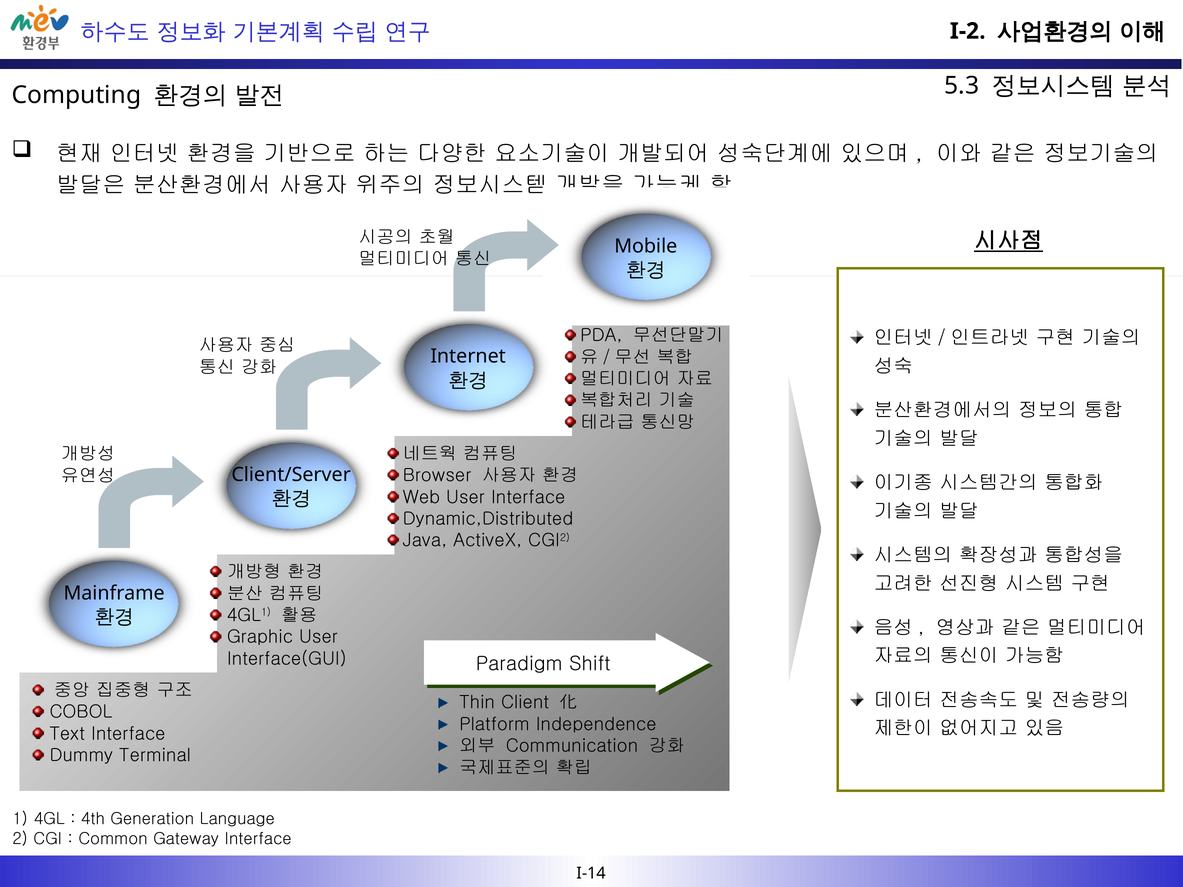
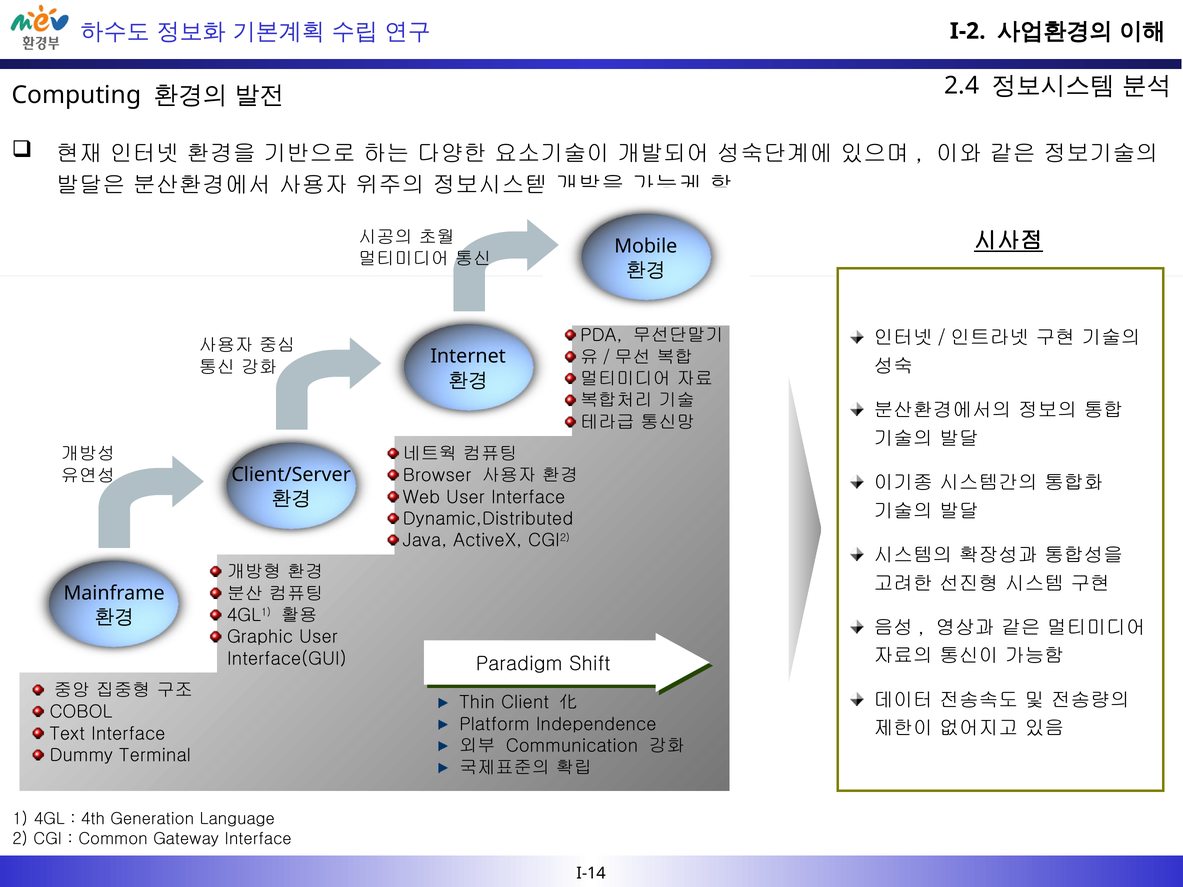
5.3: 5.3 -> 2.4
